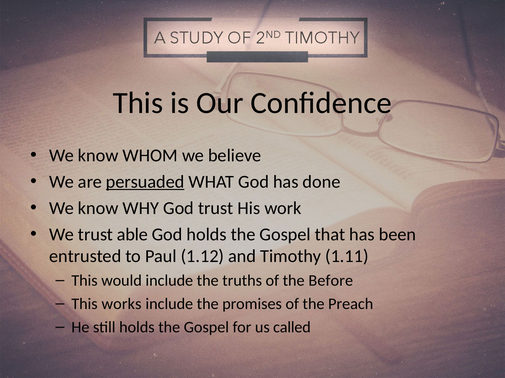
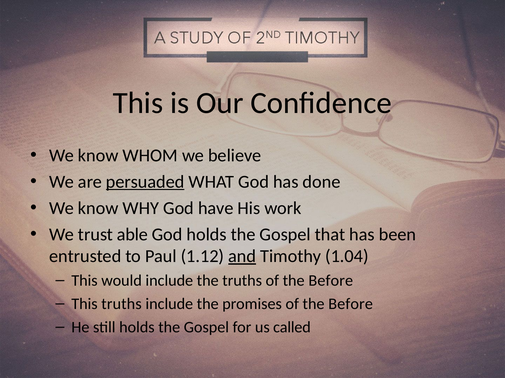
God trust: trust -> have
and underline: none -> present
1.11: 1.11 -> 1.04
This works: works -> truths
promises of the Preach: Preach -> Before
